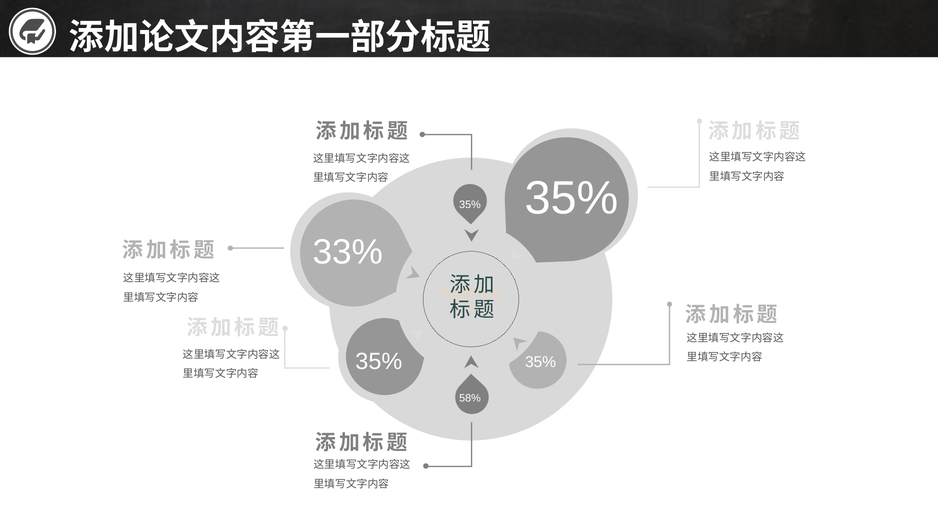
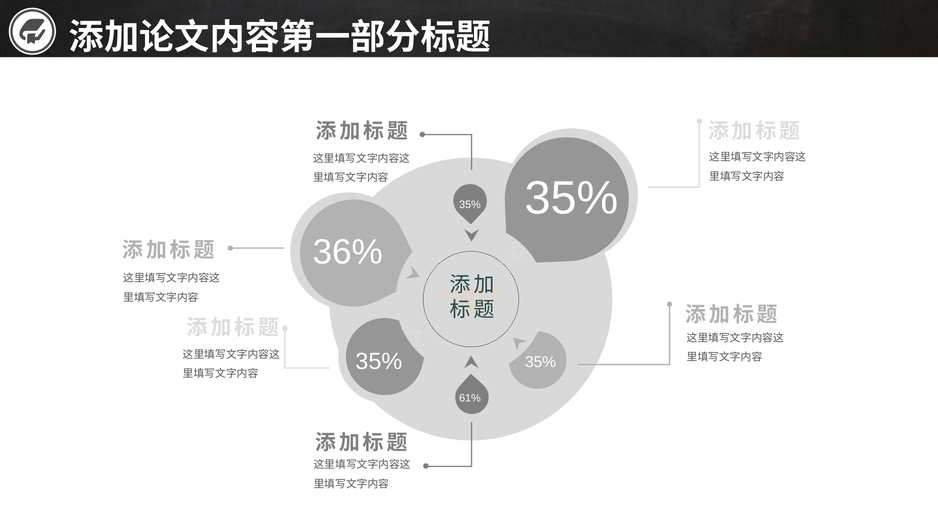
33%: 33% -> 36%
58%: 58% -> 61%
